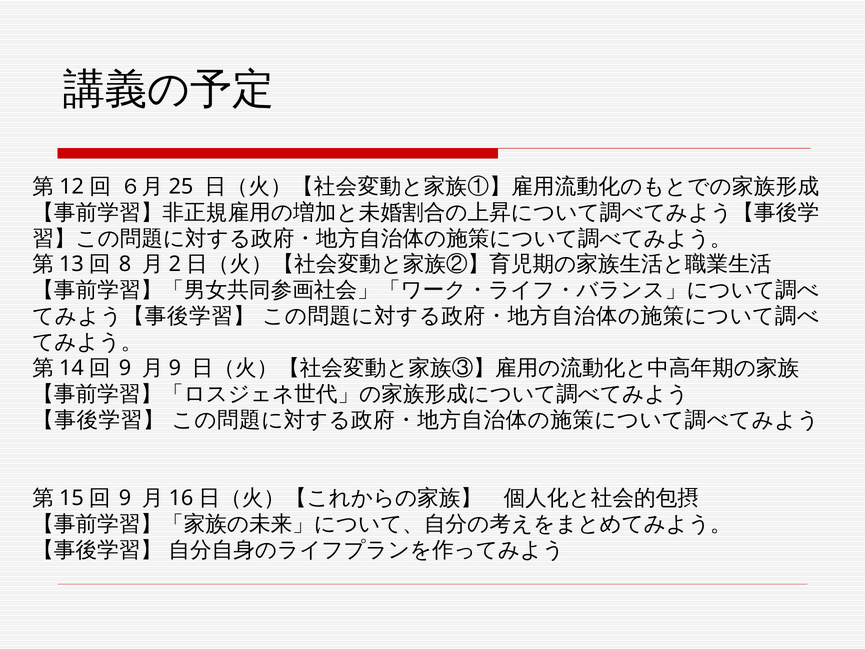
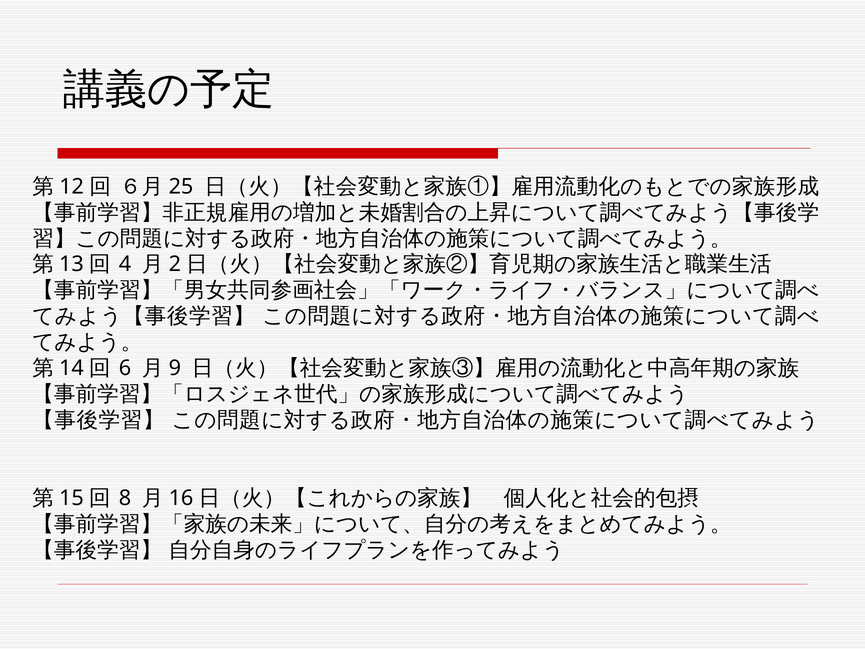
8: 8 -> 4
9 at (125, 368): 9 -> 6
9 at (125, 498): 9 -> 8
